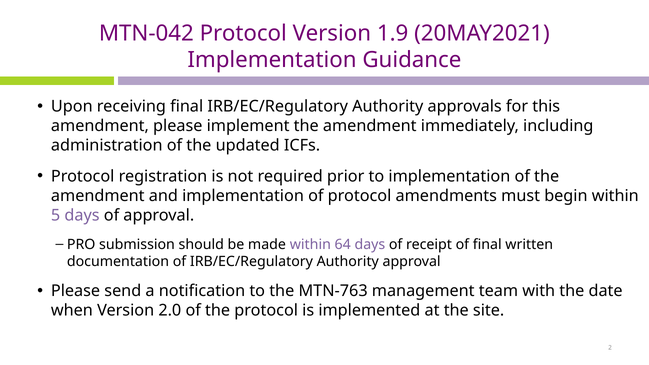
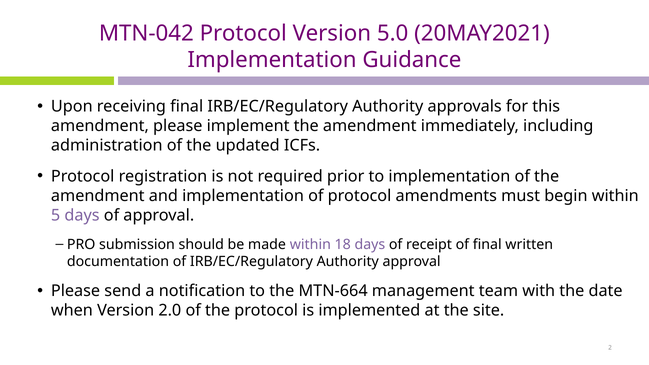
1.9: 1.9 -> 5.0
64: 64 -> 18
MTN-763: MTN-763 -> MTN-664
